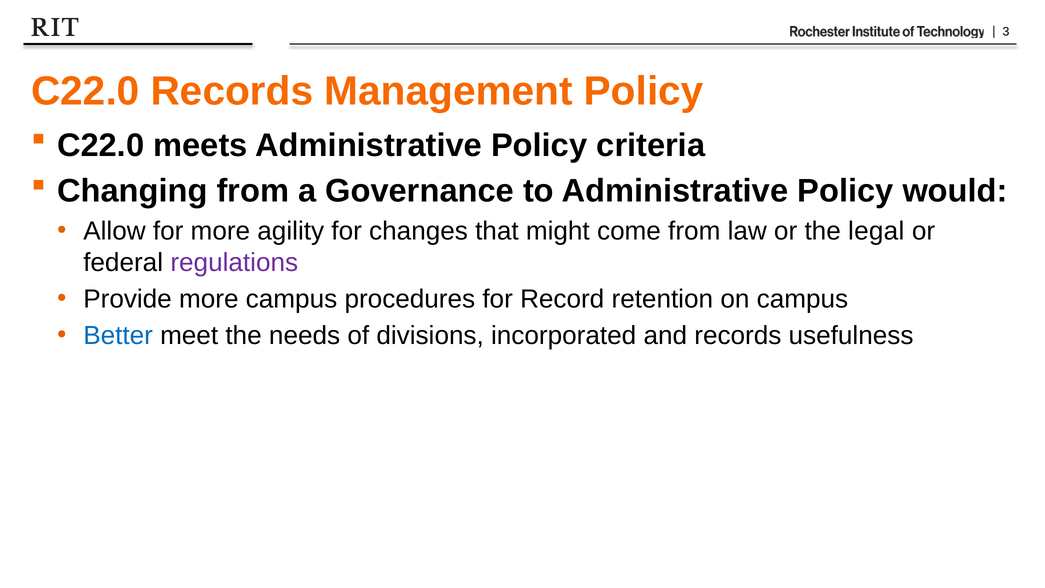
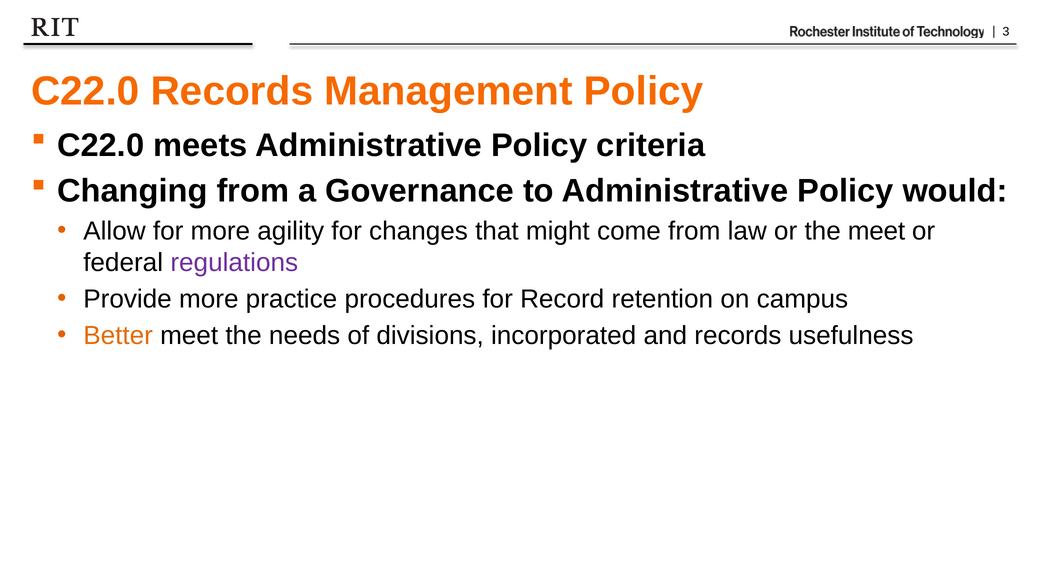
the legal: legal -> meet
more campus: campus -> practice
Better colour: blue -> orange
